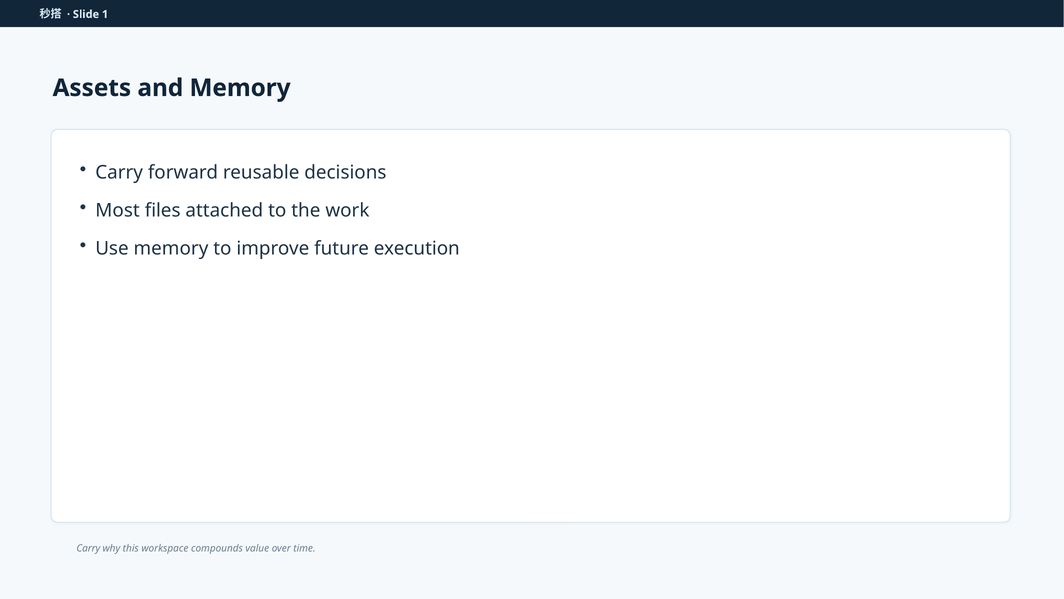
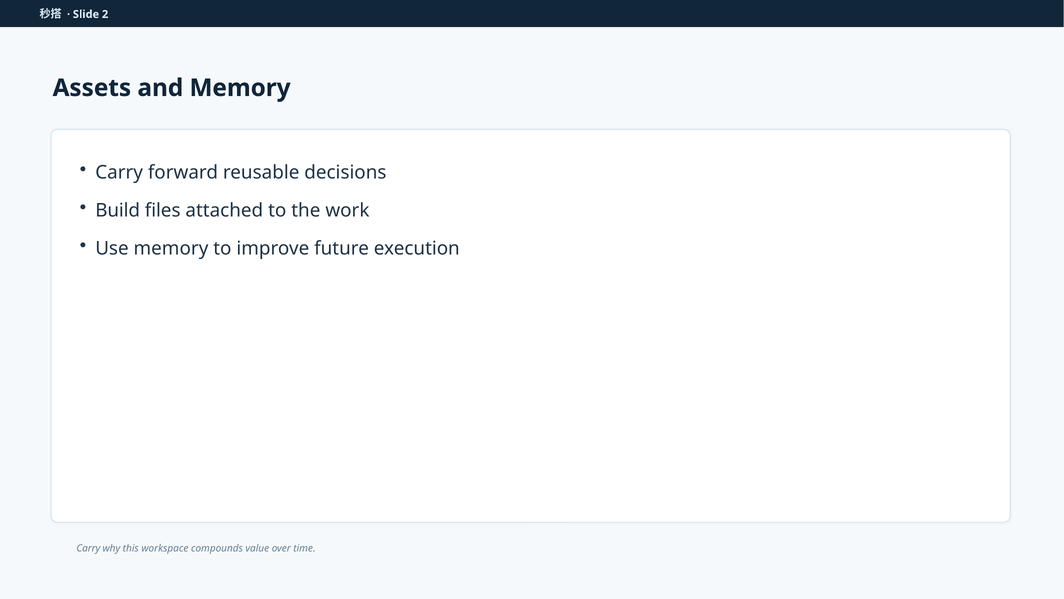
1: 1 -> 2
Most: Most -> Build
